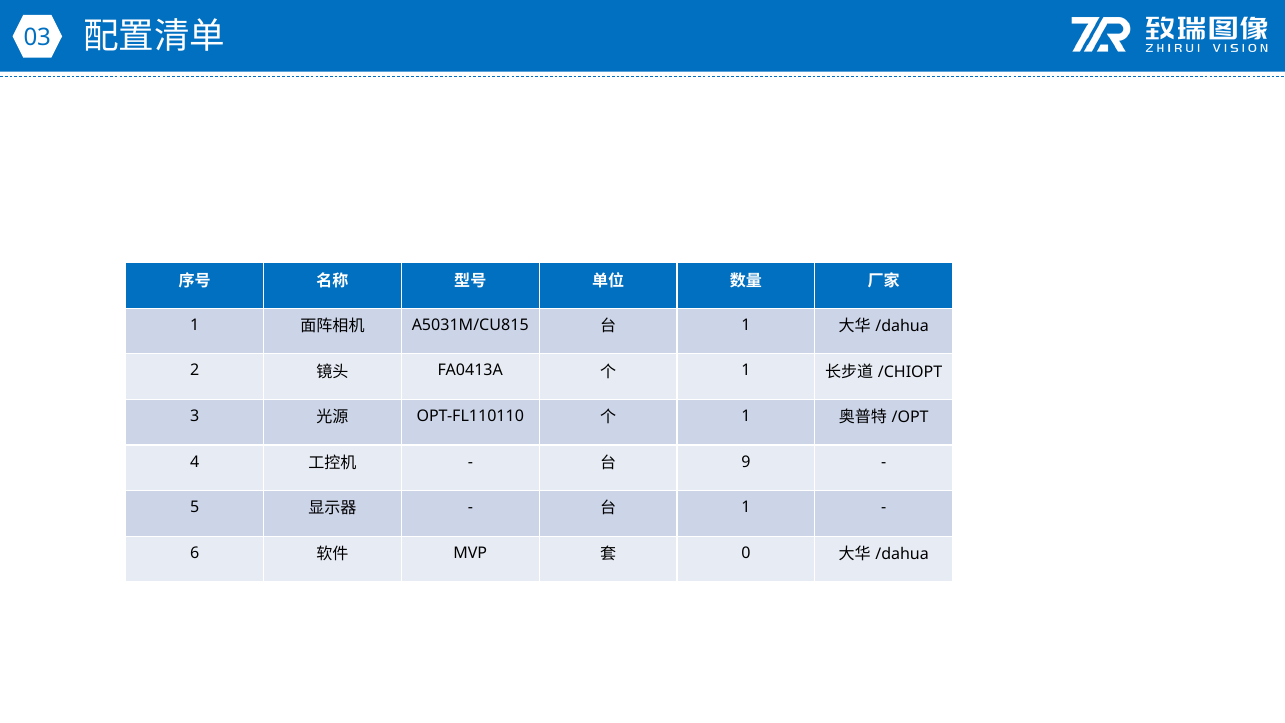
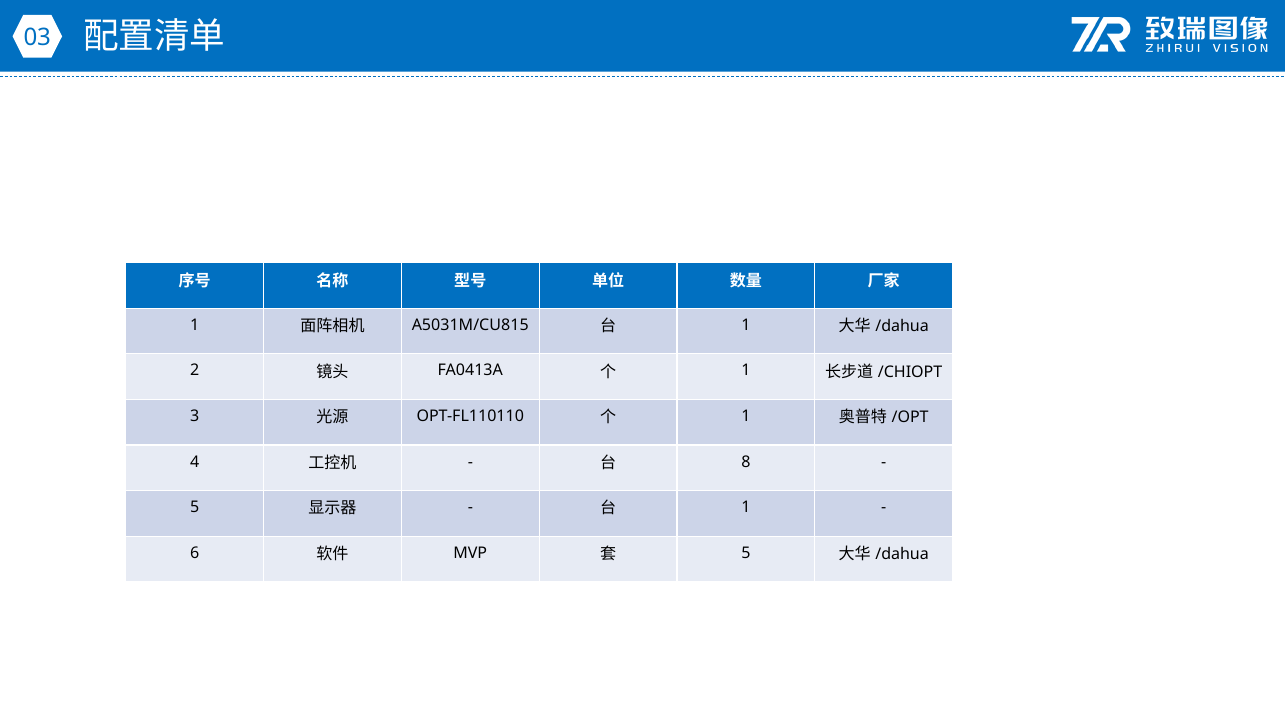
9: 9 -> 8
0 at (746, 553): 0 -> 5
